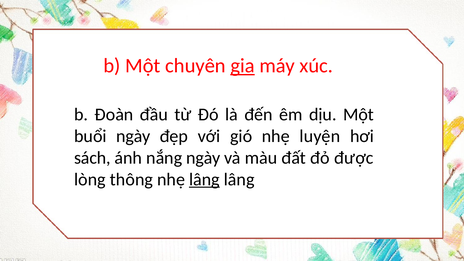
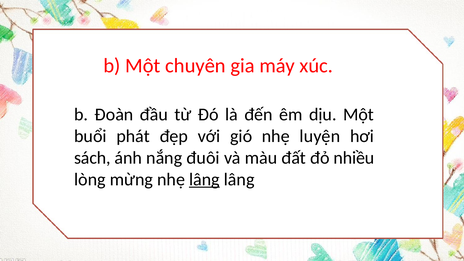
gia underline: present -> none
buổi ngày: ngày -> phát
nắng ngày: ngày -> đuôi
được: được -> nhiều
thông: thông -> mừng
